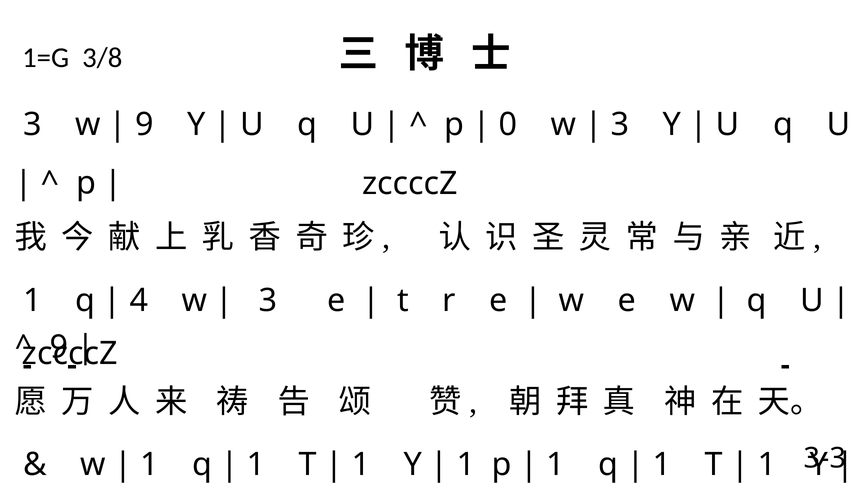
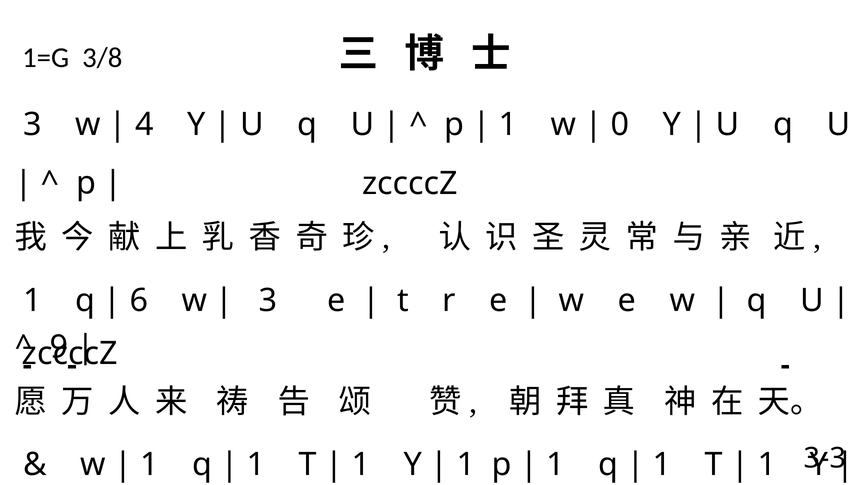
9 at (144, 125): 9 -> 4
0 at (508, 125): 0 -> 1
3 at (620, 125): 3 -> 0
4 at (139, 300): 4 -> 6
